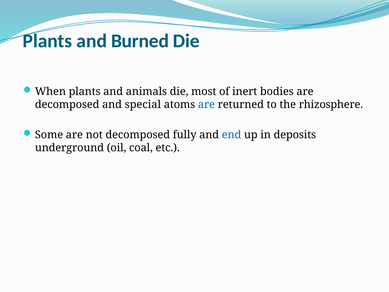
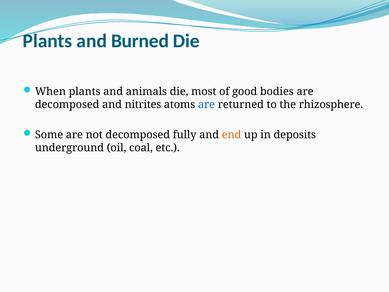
inert: inert -> good
special: special -> nitrites
end colour: blue -> orange
